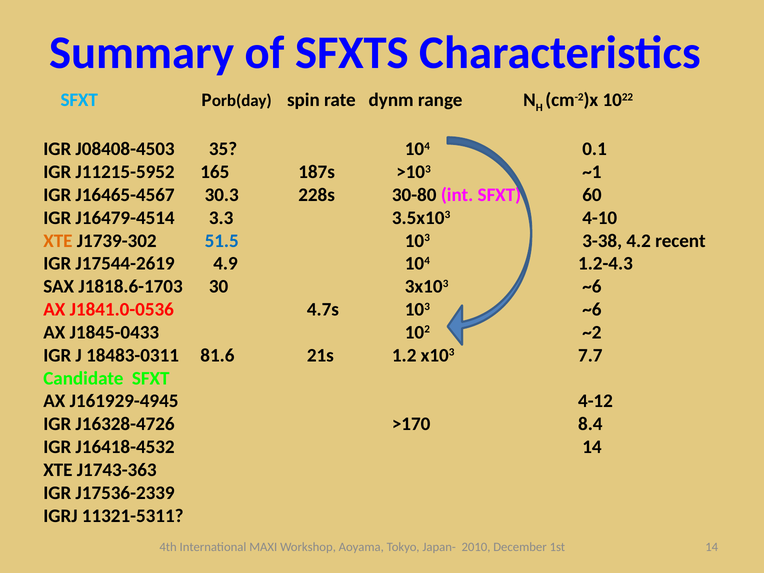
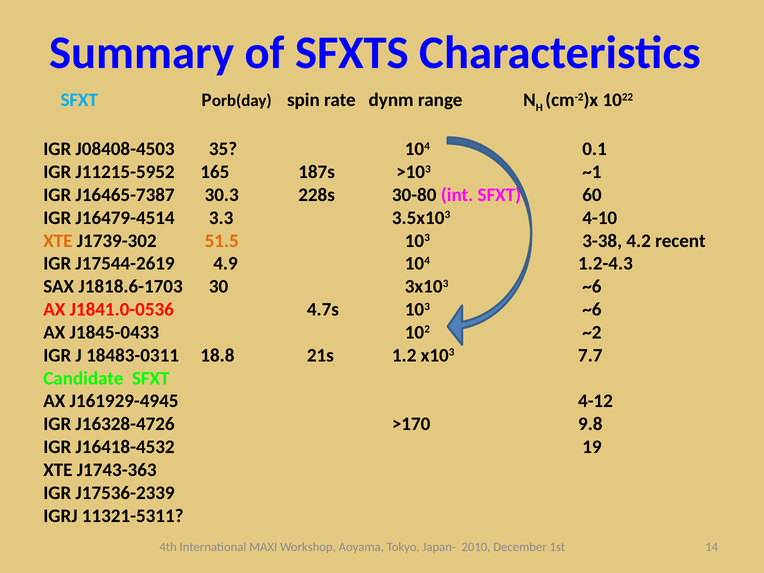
J16465-4567: J16465-4567 -> J16465-7387
51.5 colour: blue -> orange
81.6: 81.6 -> 18.8
8.4: 8.4 -> 9.8
J16418-4532 14: 14 -> 19
